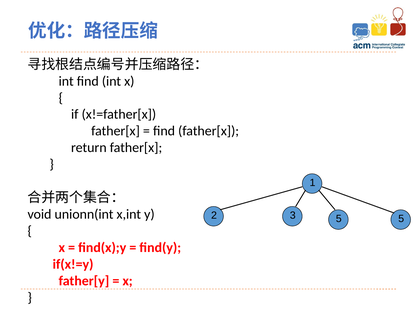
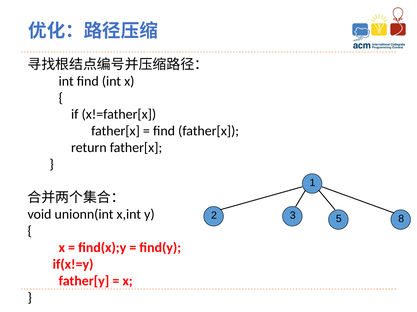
3 5: 5 -> 8
